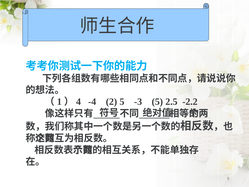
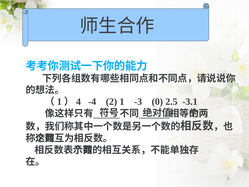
2 5: 5 -> 1
-3 5: 5 -> 0
-2.2: -2.2 -> -3.1
